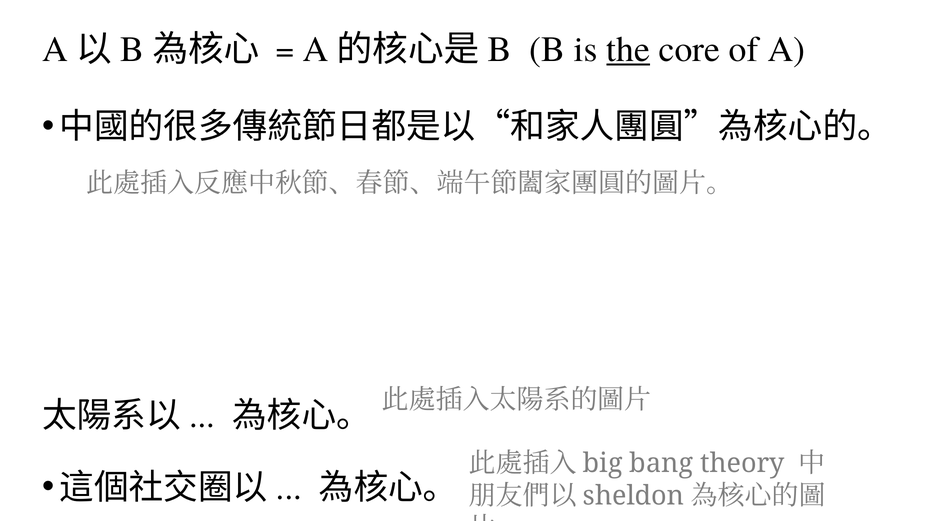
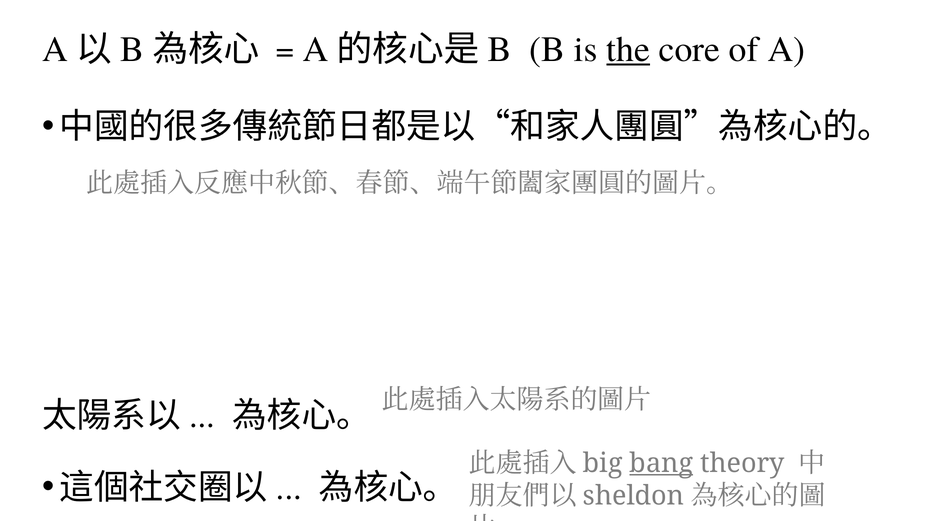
bang underline: none -> present
